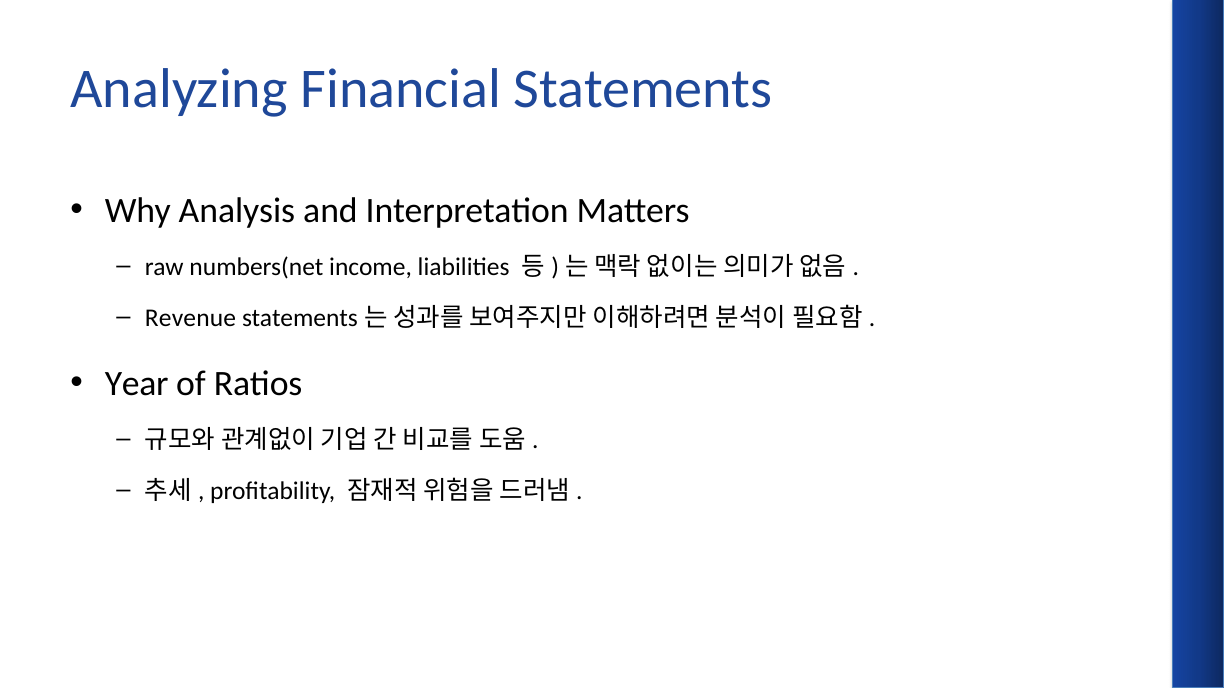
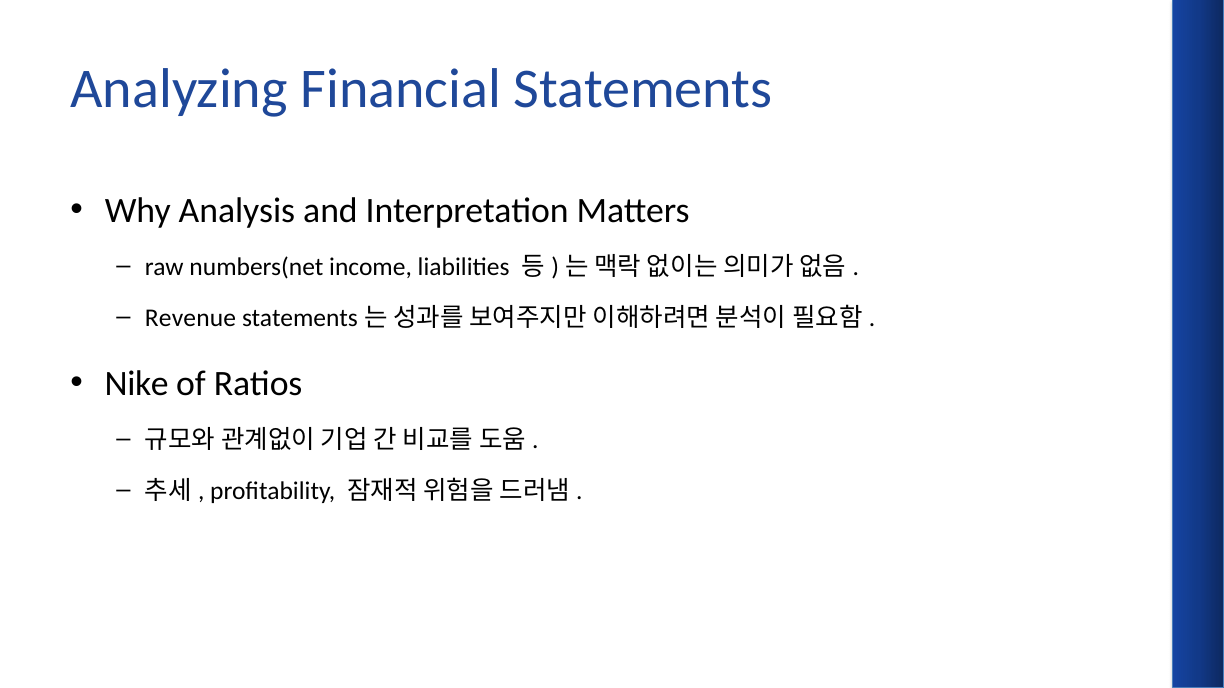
Year: Year -> Nike
